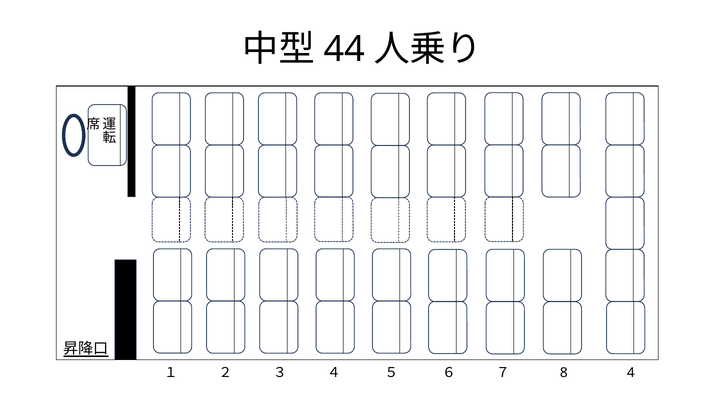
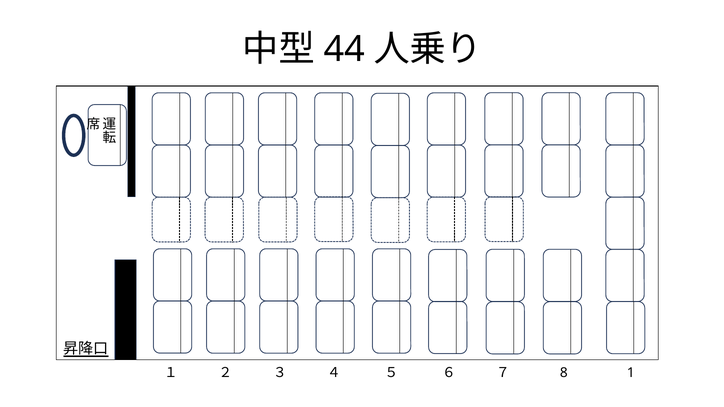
4: 4 -> 1
